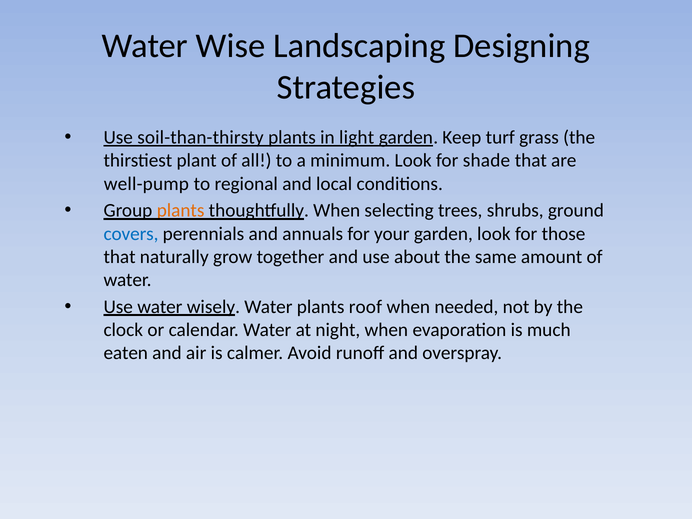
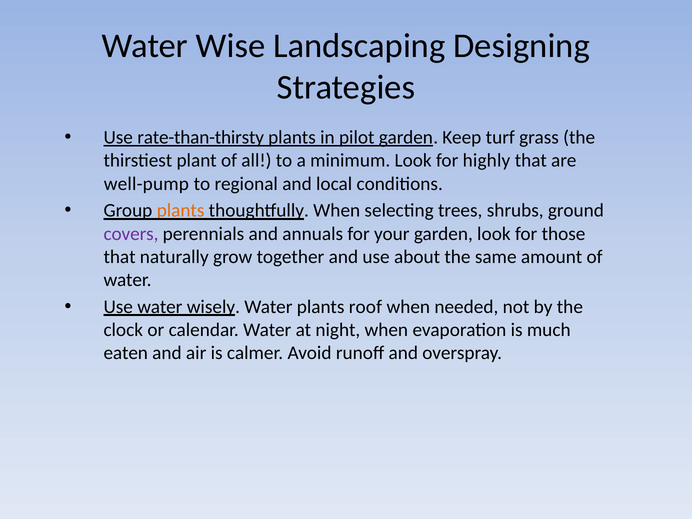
soil-than-thirsty: soil-than-thirsty -> rate-than-thirsty
light: light -> pilot
shade: shade -> highly
covers colour: blue -> purple
